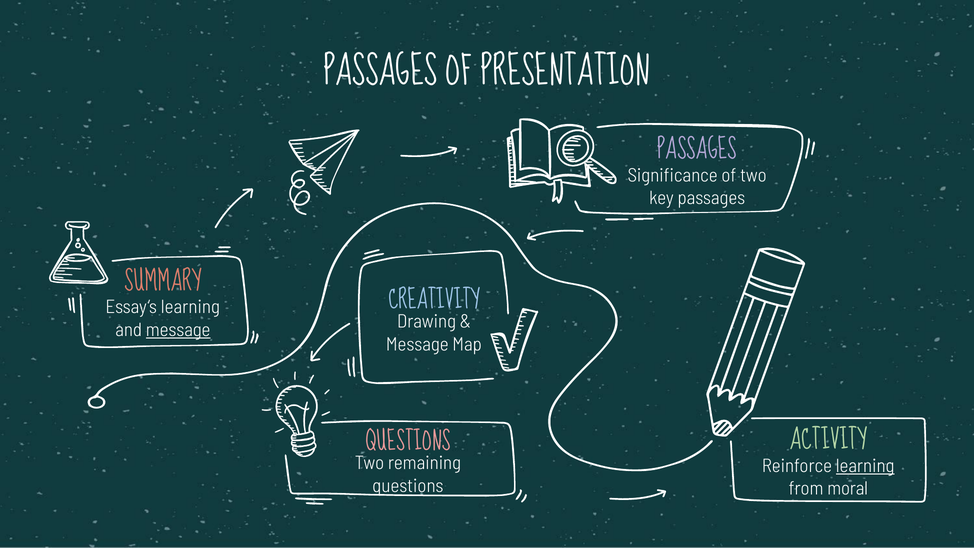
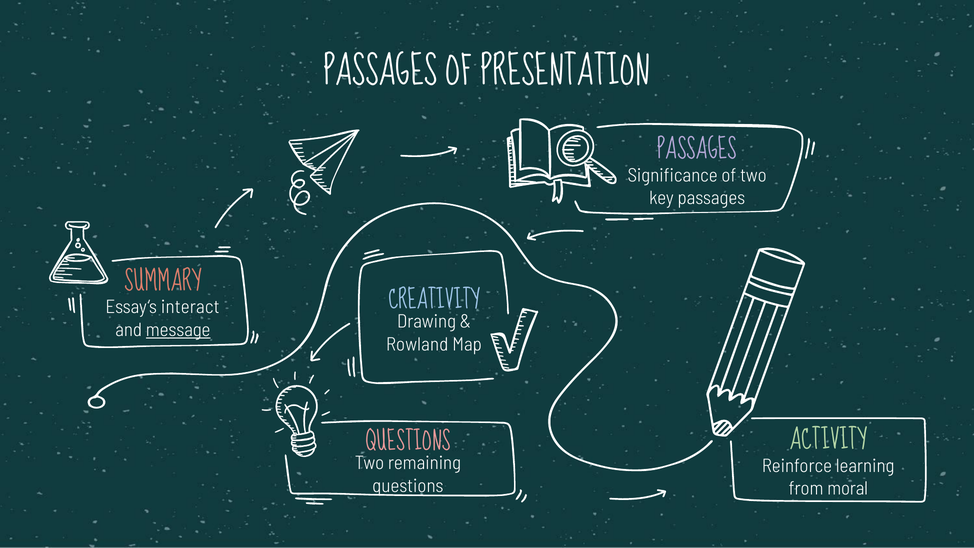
Essay’s learning: learning -> interact
Message at (417, 344): Message -> Rowland
learning at (865, 466) underline: present -> none
